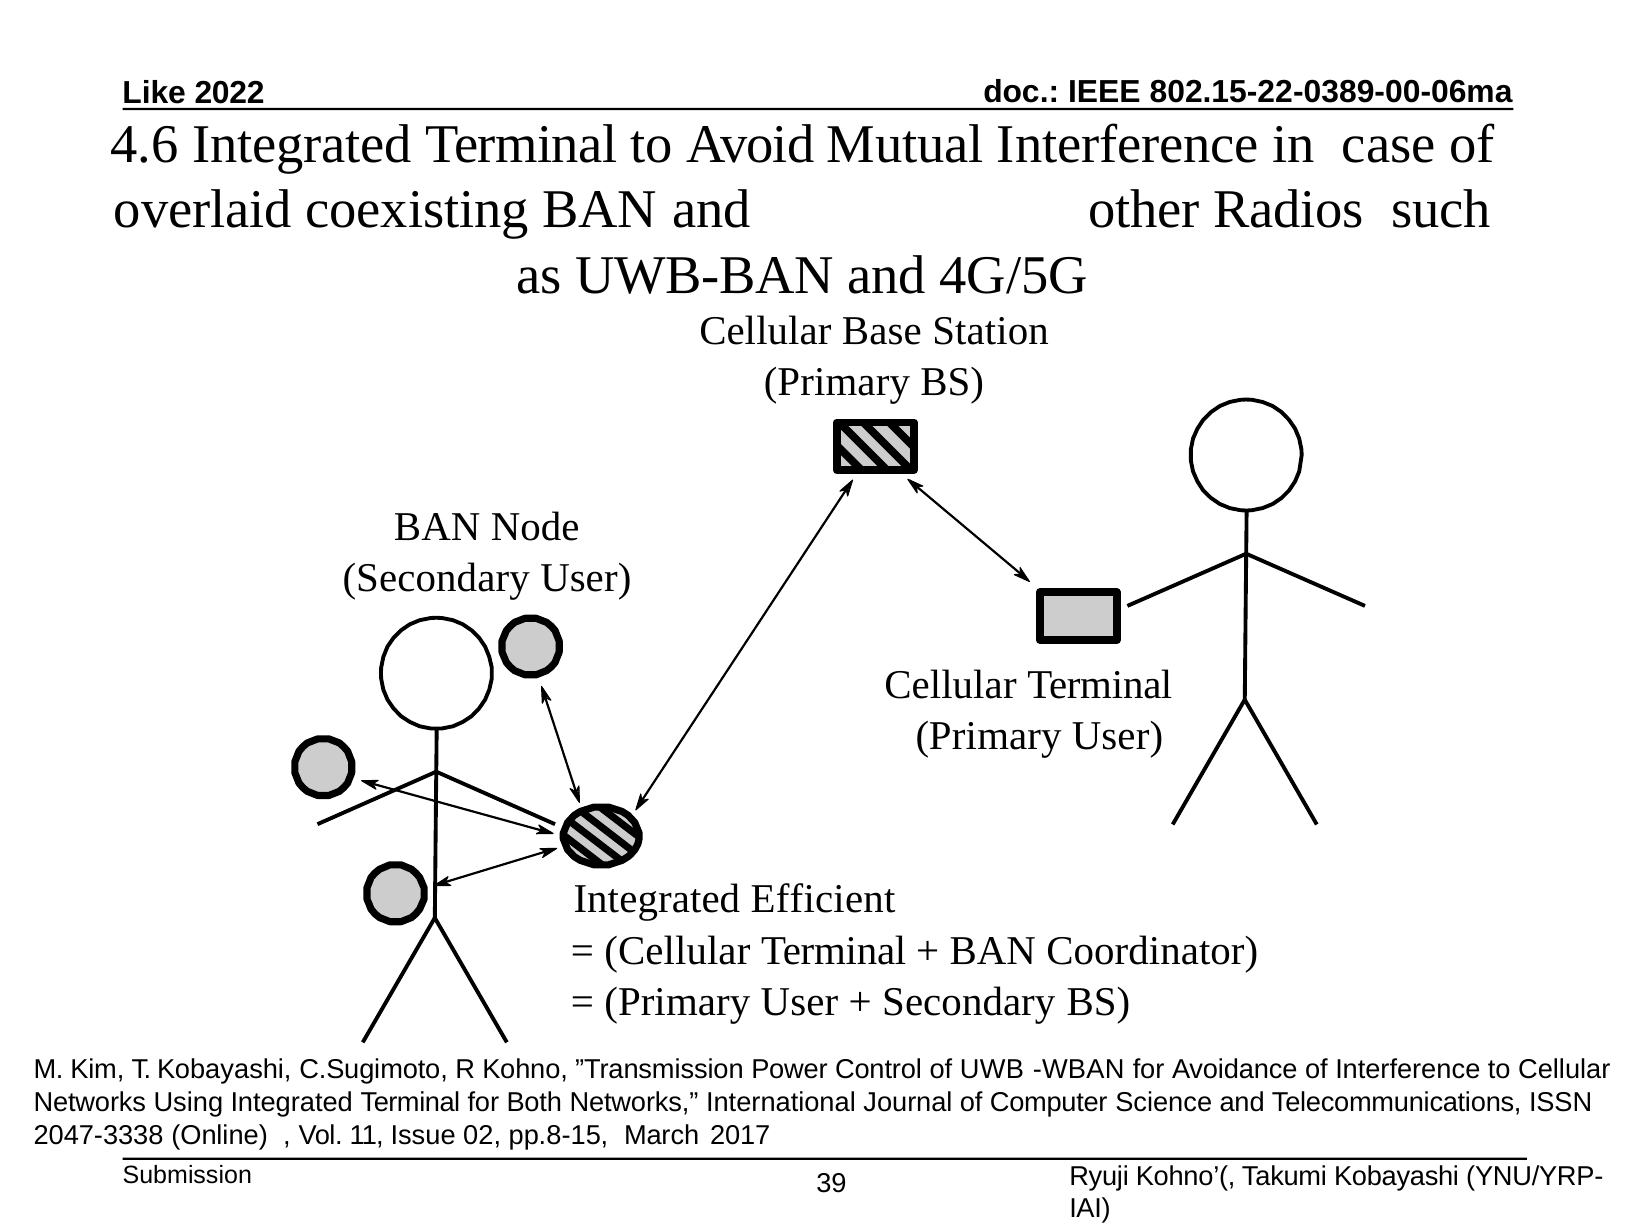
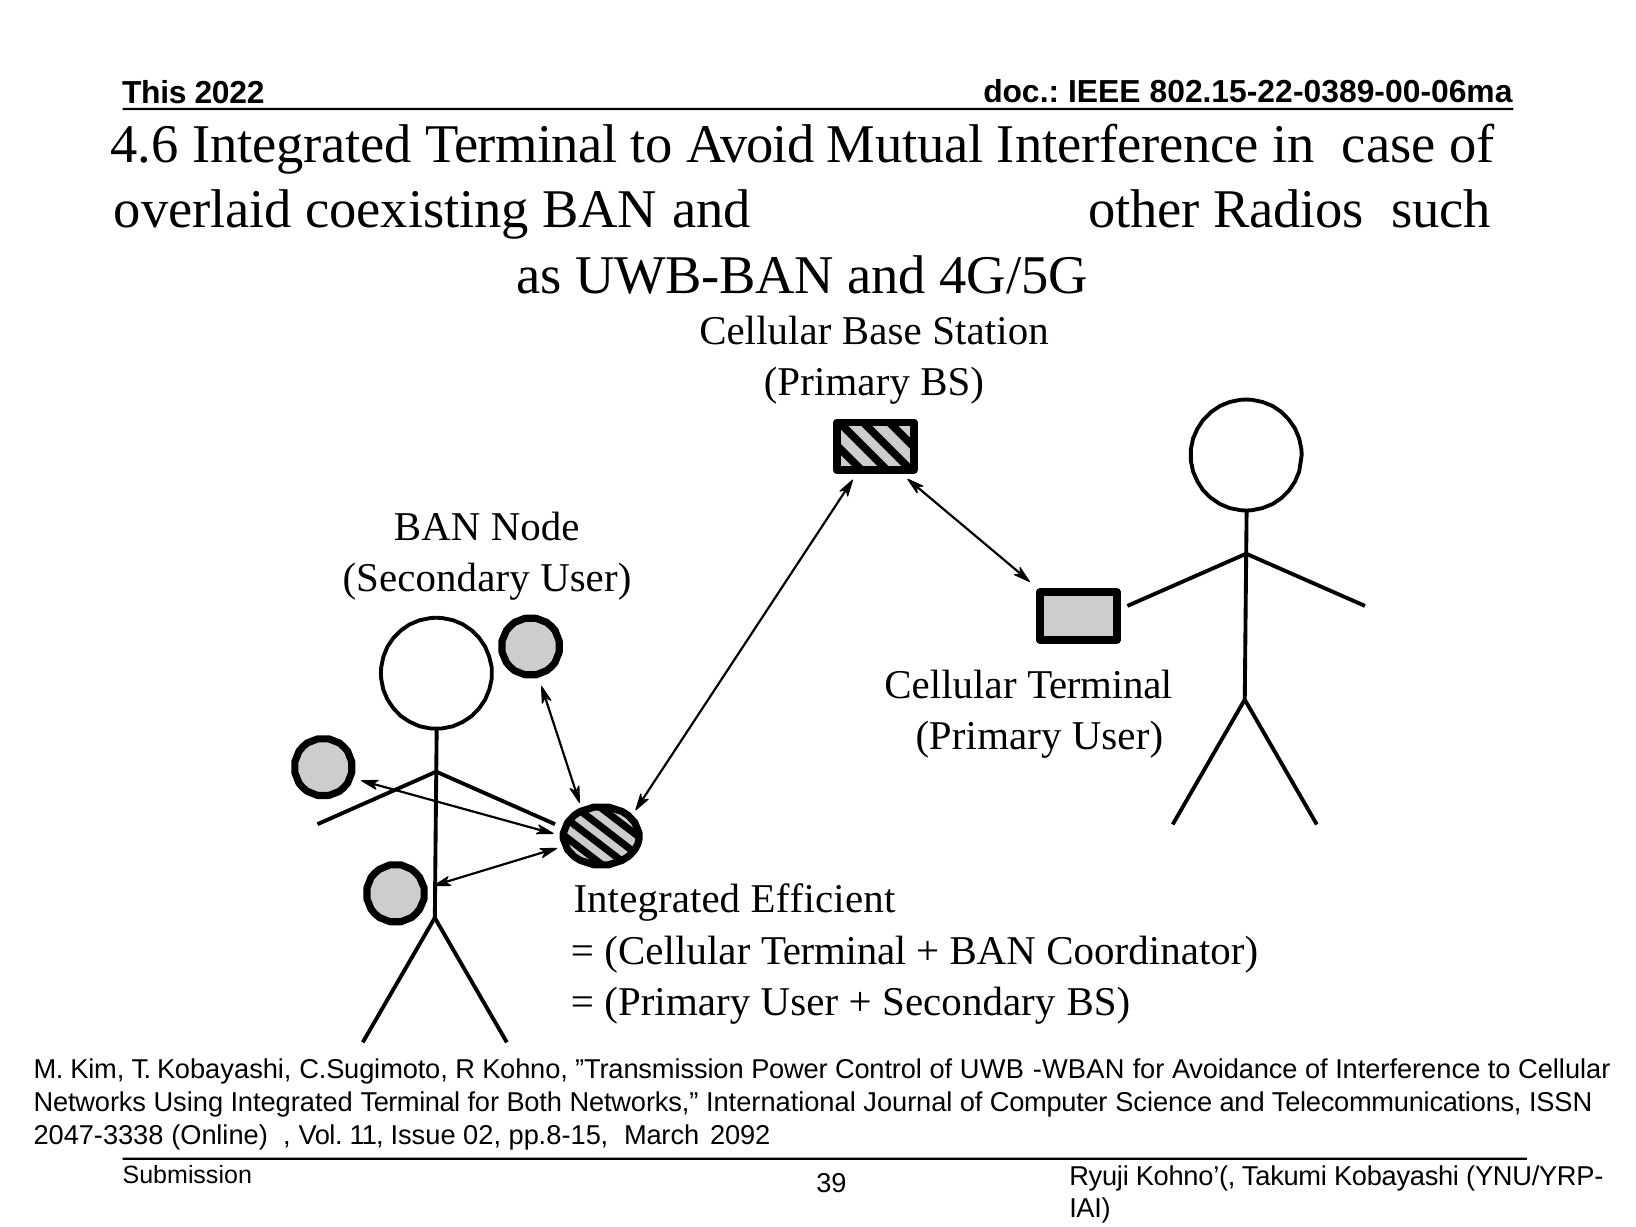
Like: Like -> This
2017: 2017 -> 2092
